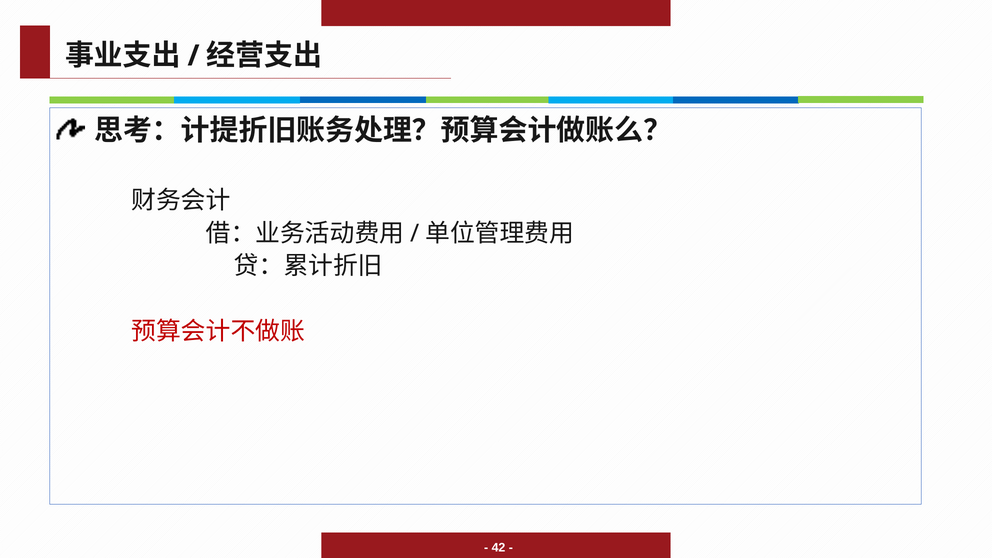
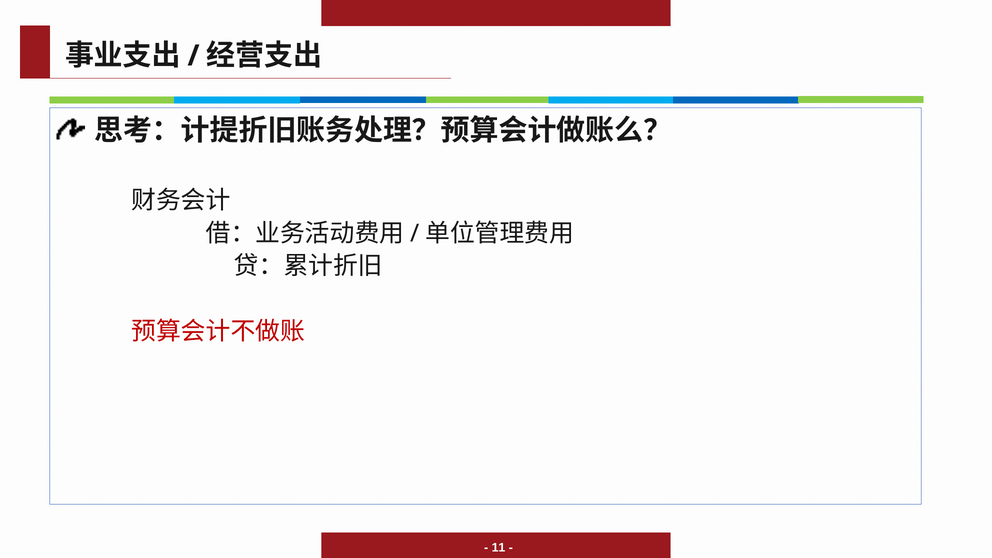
42: 42 -> 11
